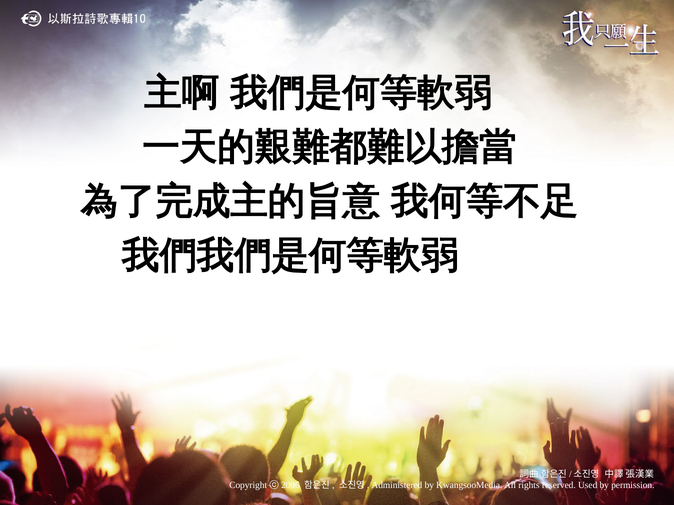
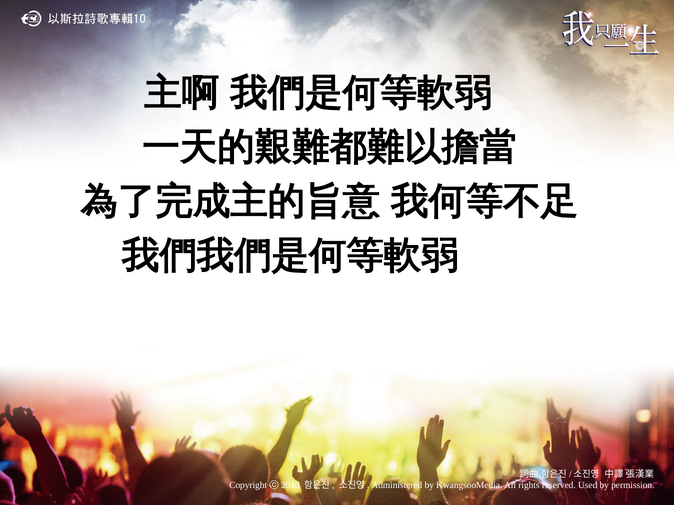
2096: 2096 -> 2010
